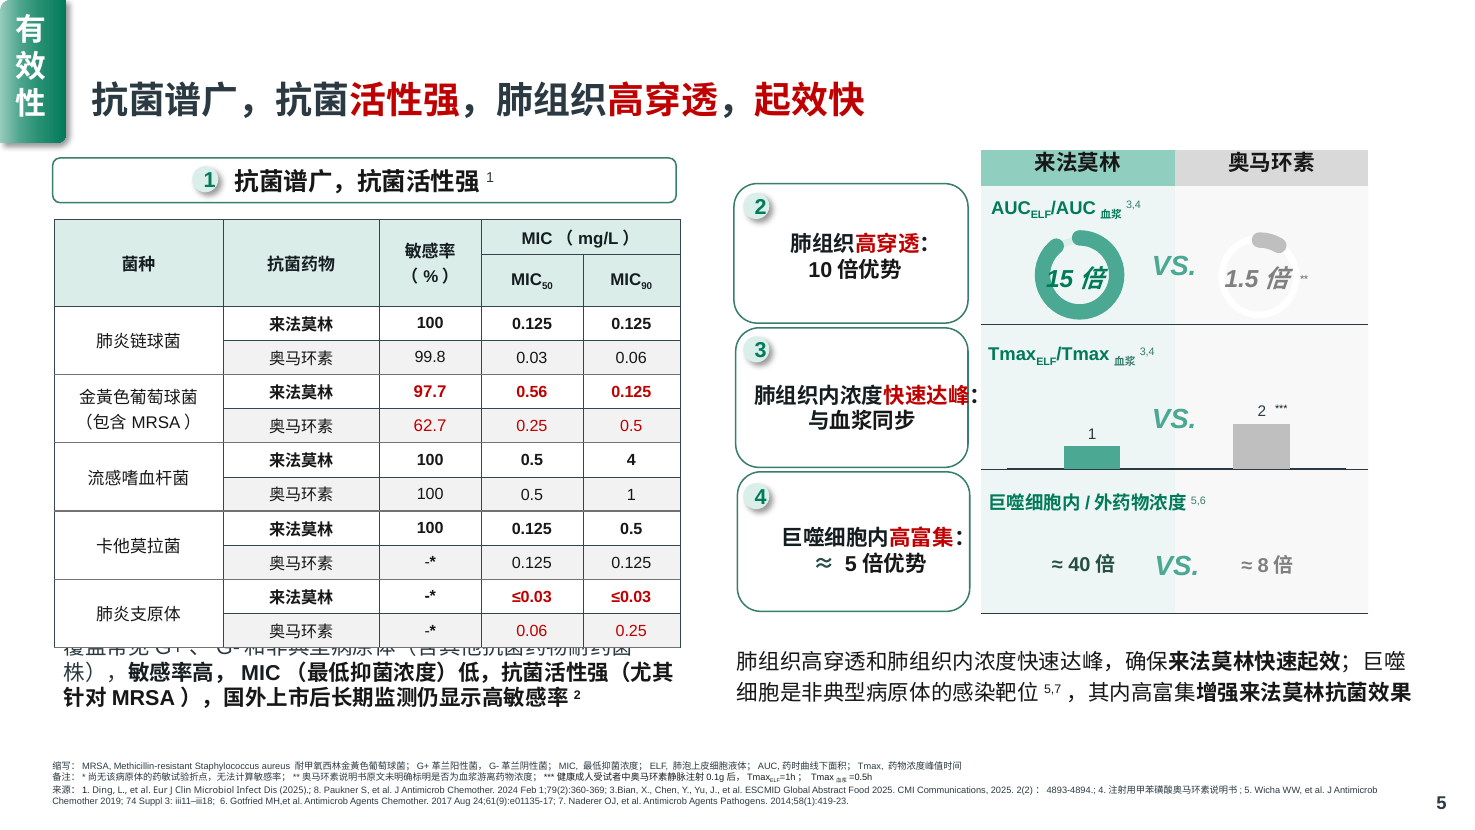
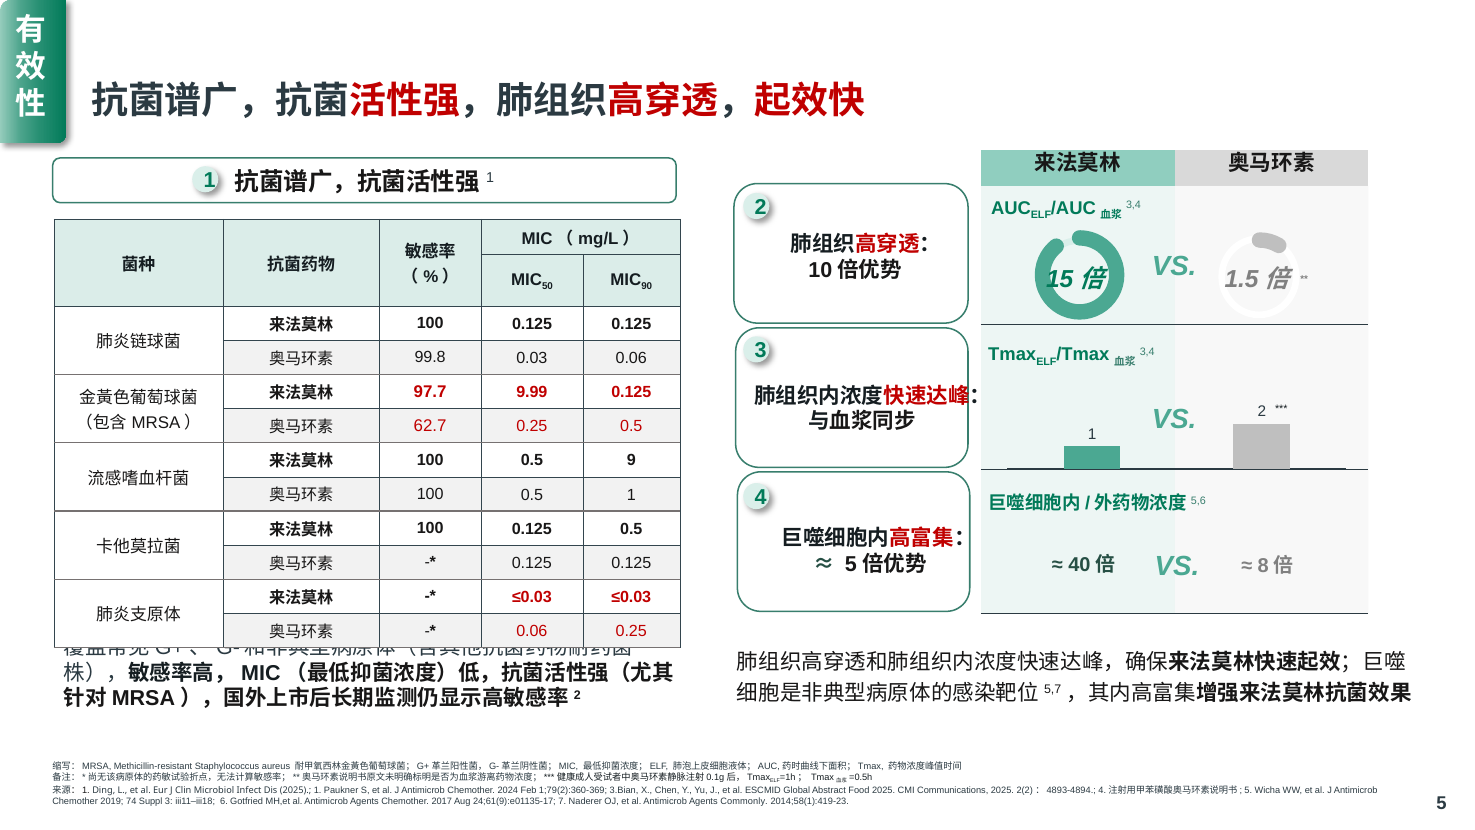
0.56: 0.56 -> 9.99
0.5 4: 4 -> 9
2025 8: 8 -> 1
Pathogens: Pathogens -> Commonly
